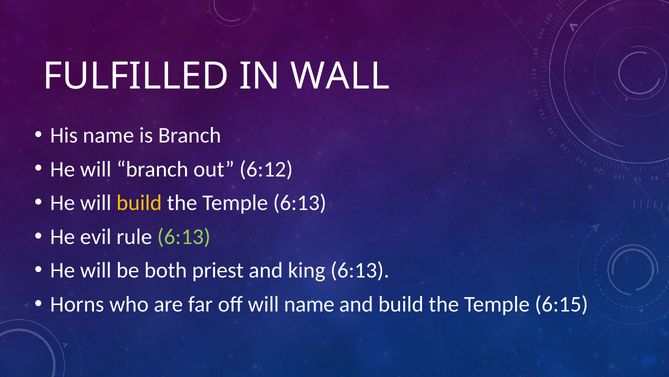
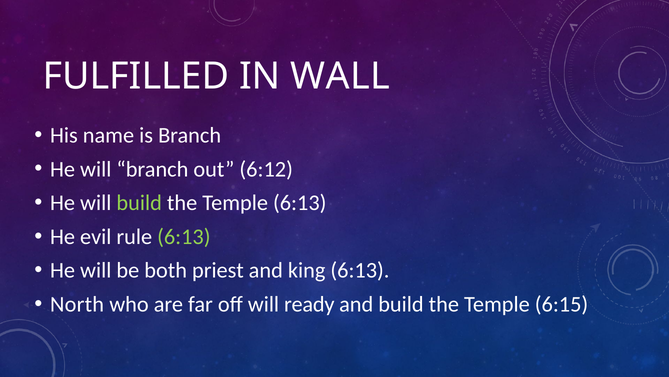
build at (139, 203) colour: yellow -> light green
Horns: Horns -> North
will name: name -> ready
